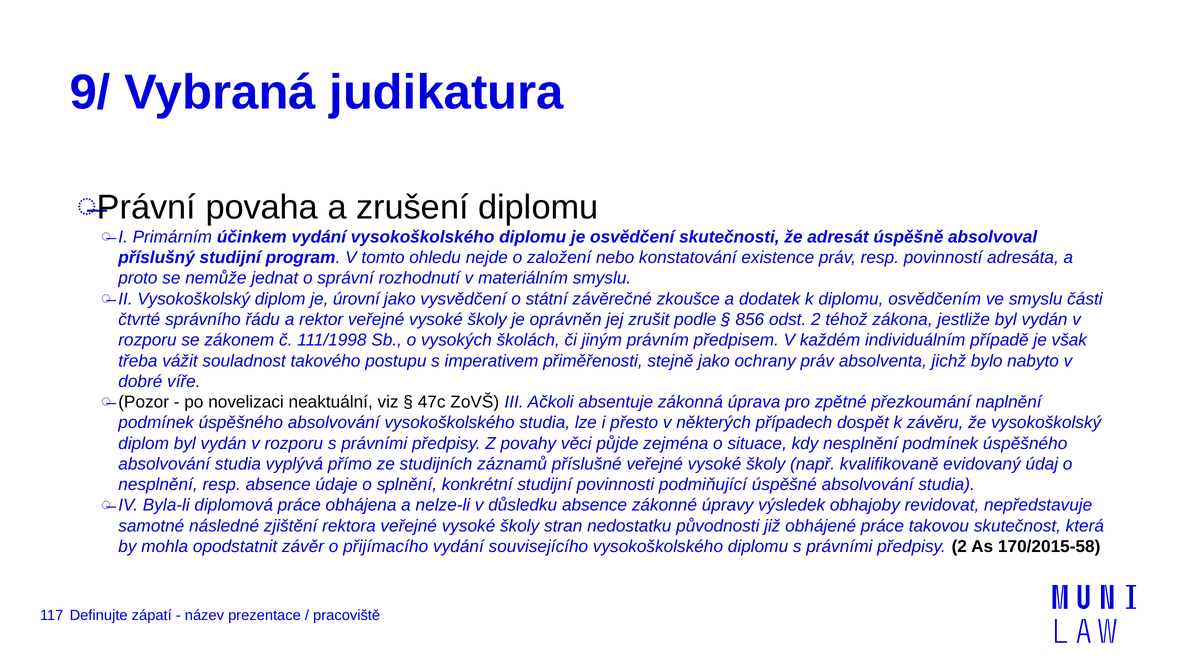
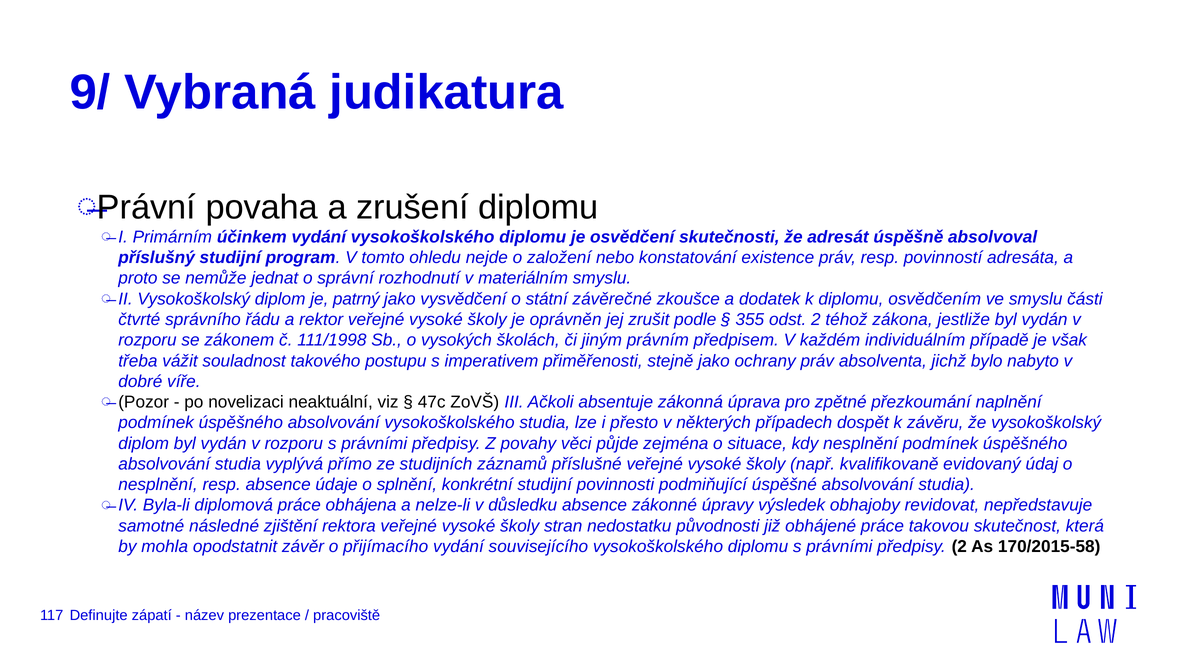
úrovní: úrovní -> patrný
856: 856 -> 355
